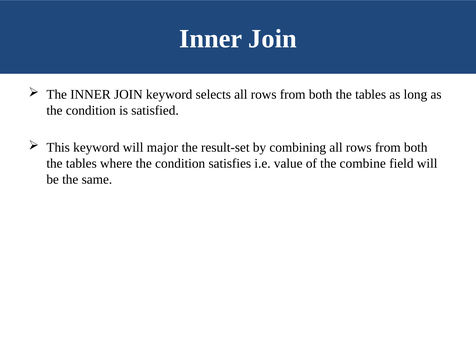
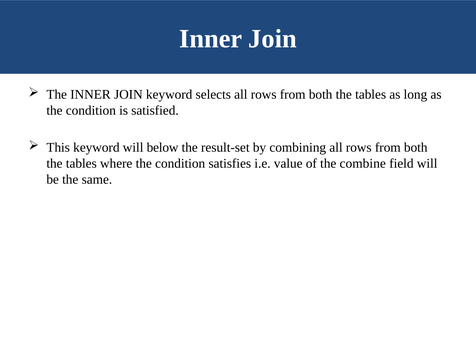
major: major -> below
